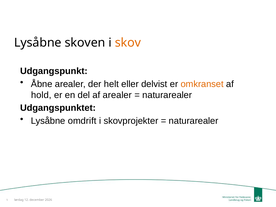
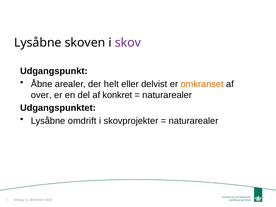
skov colour: orange -> purple
hold: hold -> over
af arealer: arealer -> konkret
